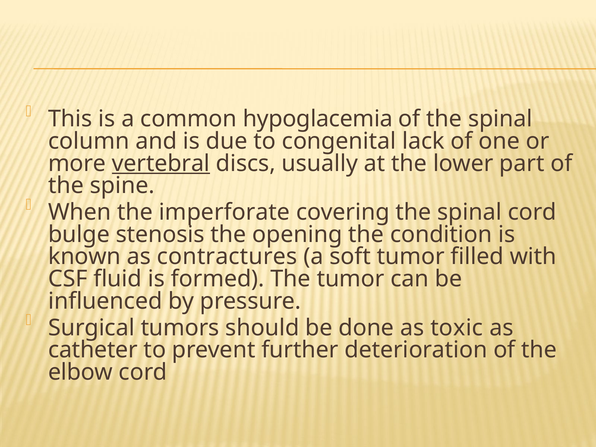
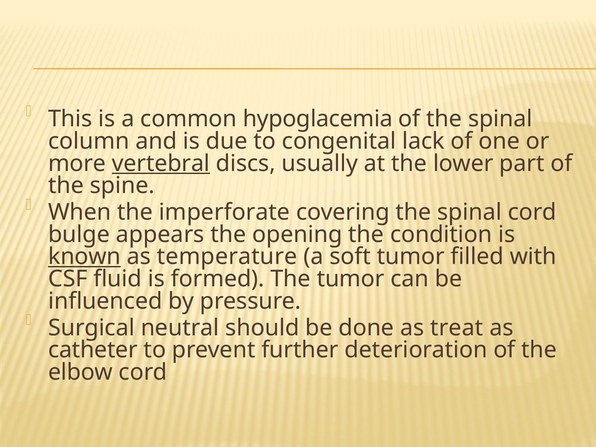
stenosis: stenosis -> appears
known underline: none -> present
contractures: contractures -> temperature
tumors: tumors -> neutral
toxic: toxic -> treat
